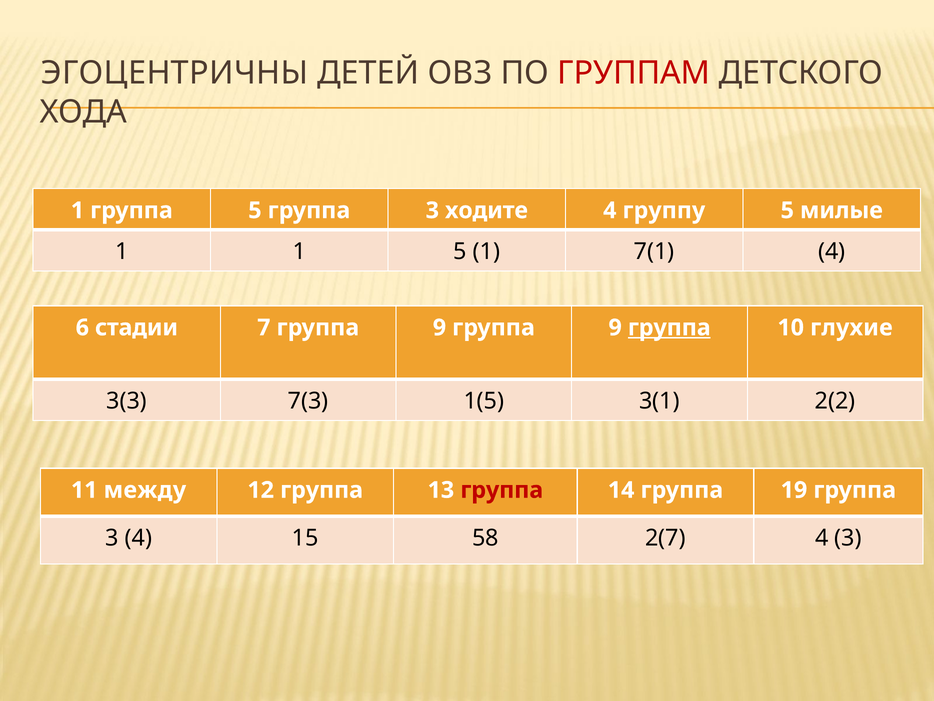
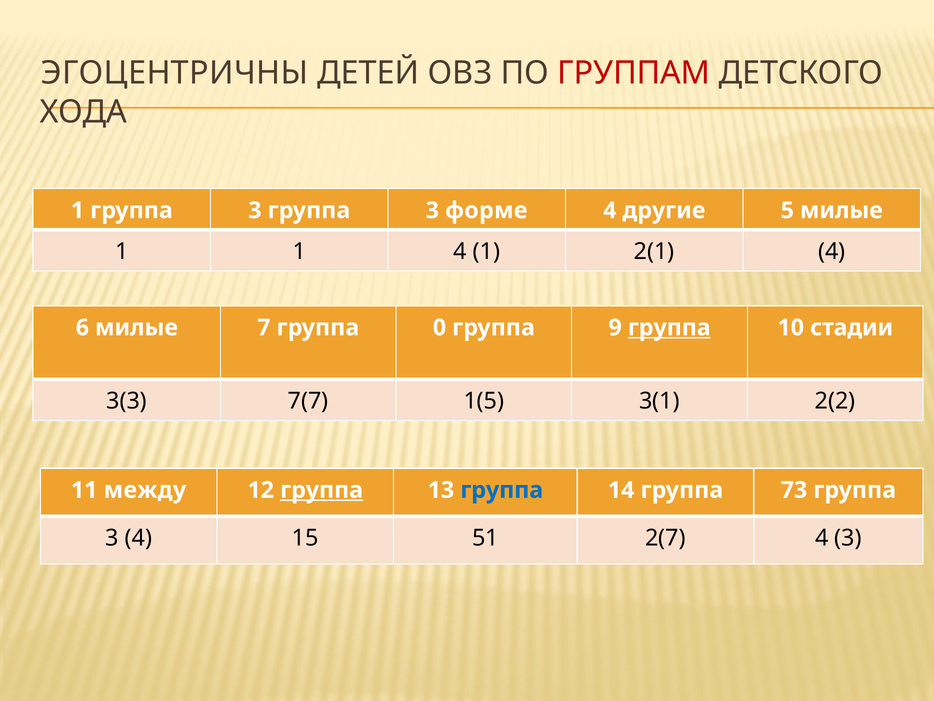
1 группа 5: 5 -> 3
ходите: ходите -> форме
группу: группу -> другие
1 5: 5 -> 4
7(1: 7(1 -> 2(1
6 стадии: стадии -> милые
7 группа 9: 9 -> 0
глухие: глухие -> стадии
7(3: 7(3 -> 7(7
группа at (322, 490) underline: none -> present
группа at (502, 490) colour: red -> blue
19: 19 -> 73
58: 58 -> 51
